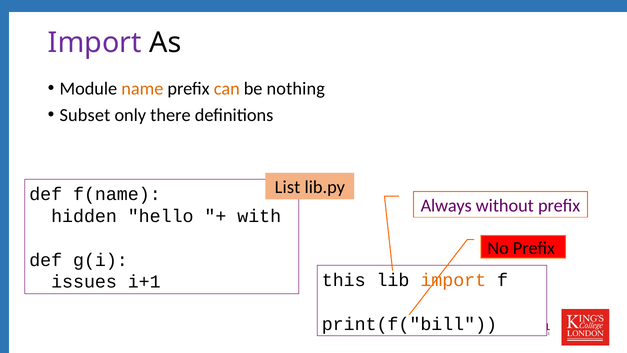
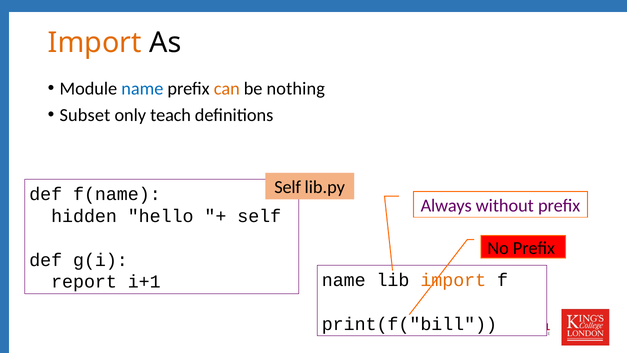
Import at (95, 43) colour: purple -> orange
name at (142, 89) colour: orange -> blue
there: there -> teach
List at (287, 187): List -> Self
with at (259, 216): with -> self
this at (344, 280): this -> name
issues: issues -> report
